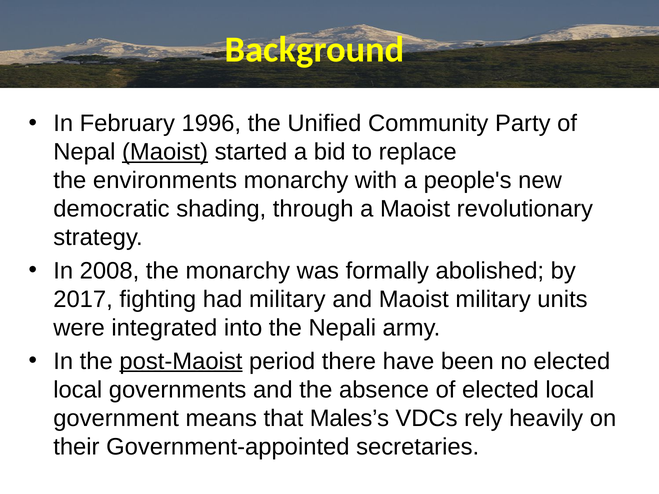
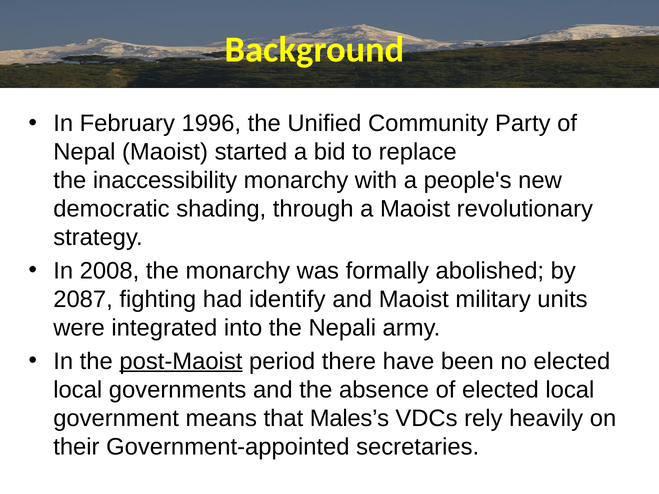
Maoist at (165, 152) underline: present -> none
environments: environments -> inaccessibility
2017: 2017 -> 2087
had military: military -> identify
